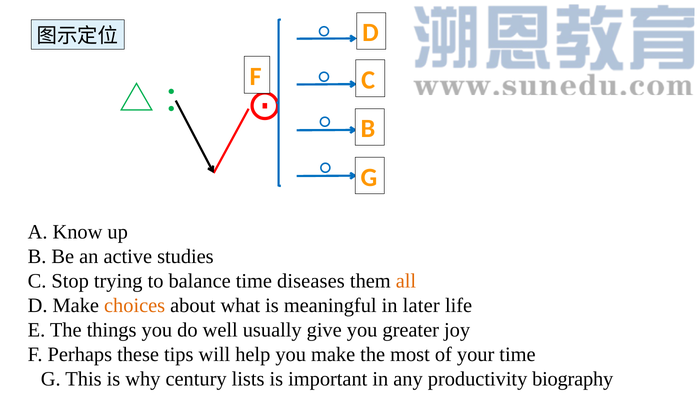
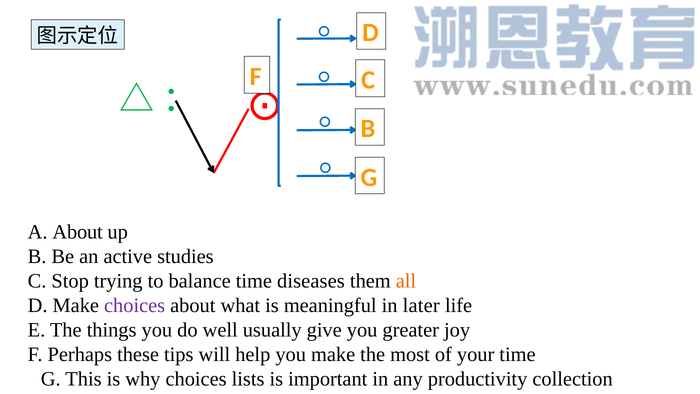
A Know: Know -> About
choices at (135, 305) colour: orange -> purple
why century: century -> choices
biography: biography -> collection
